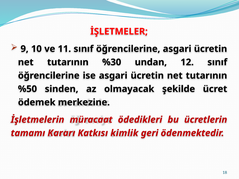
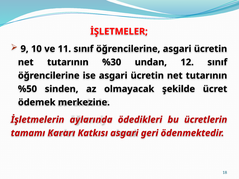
müracaat: müracaat -> aylarında
Katkısı kimlik: kimlik -> asgari
